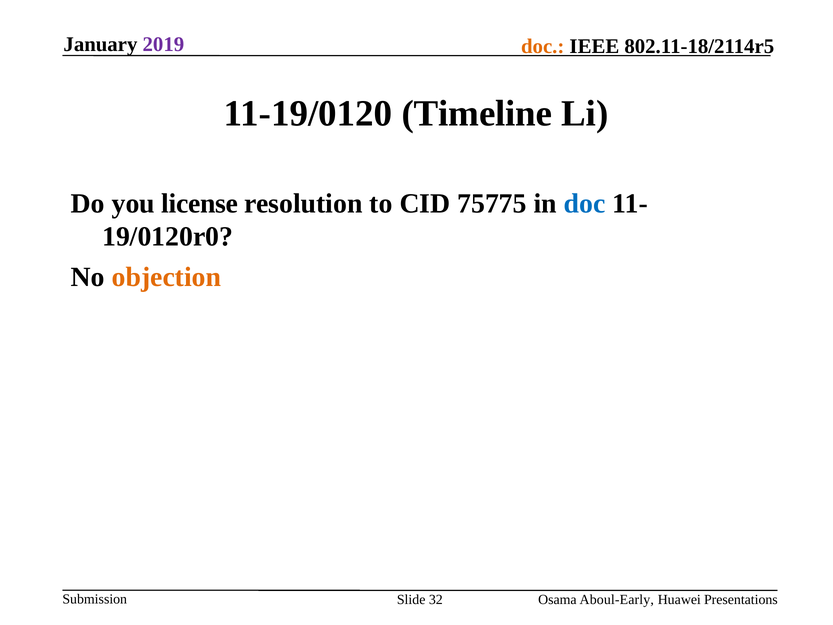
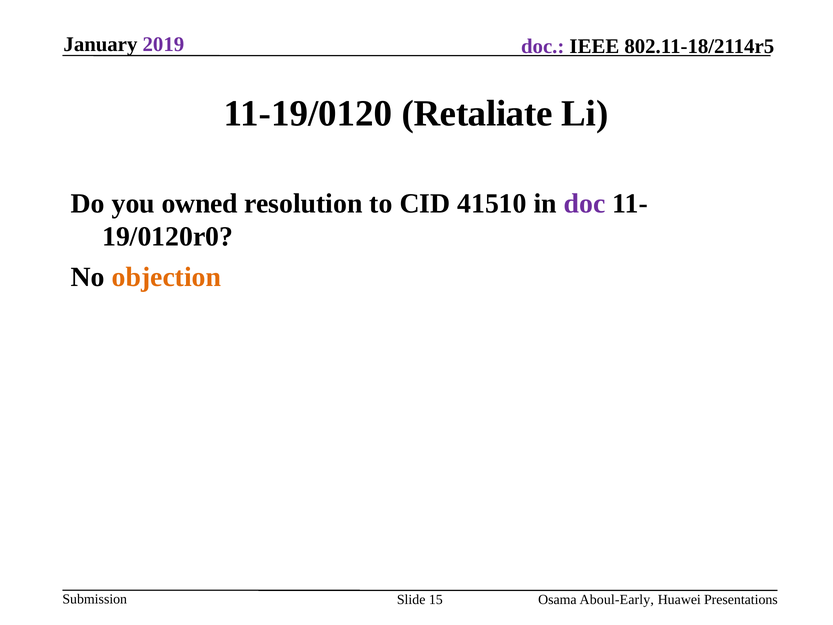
doc at (543, 46) colour: orange -> purple
Timeline: Timeline -> Retaliate
license: license -> owned
75775: 75775 -> 41510
doc at (585, 203) colour: blue -> purple
32: 32 -> 15
